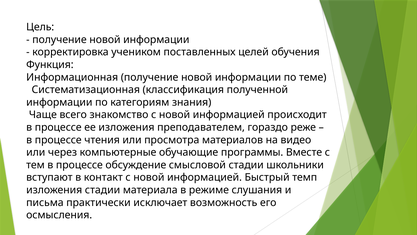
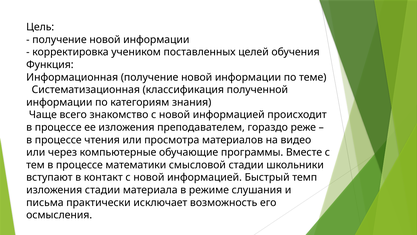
обсуждение: обсуждение -> математики
